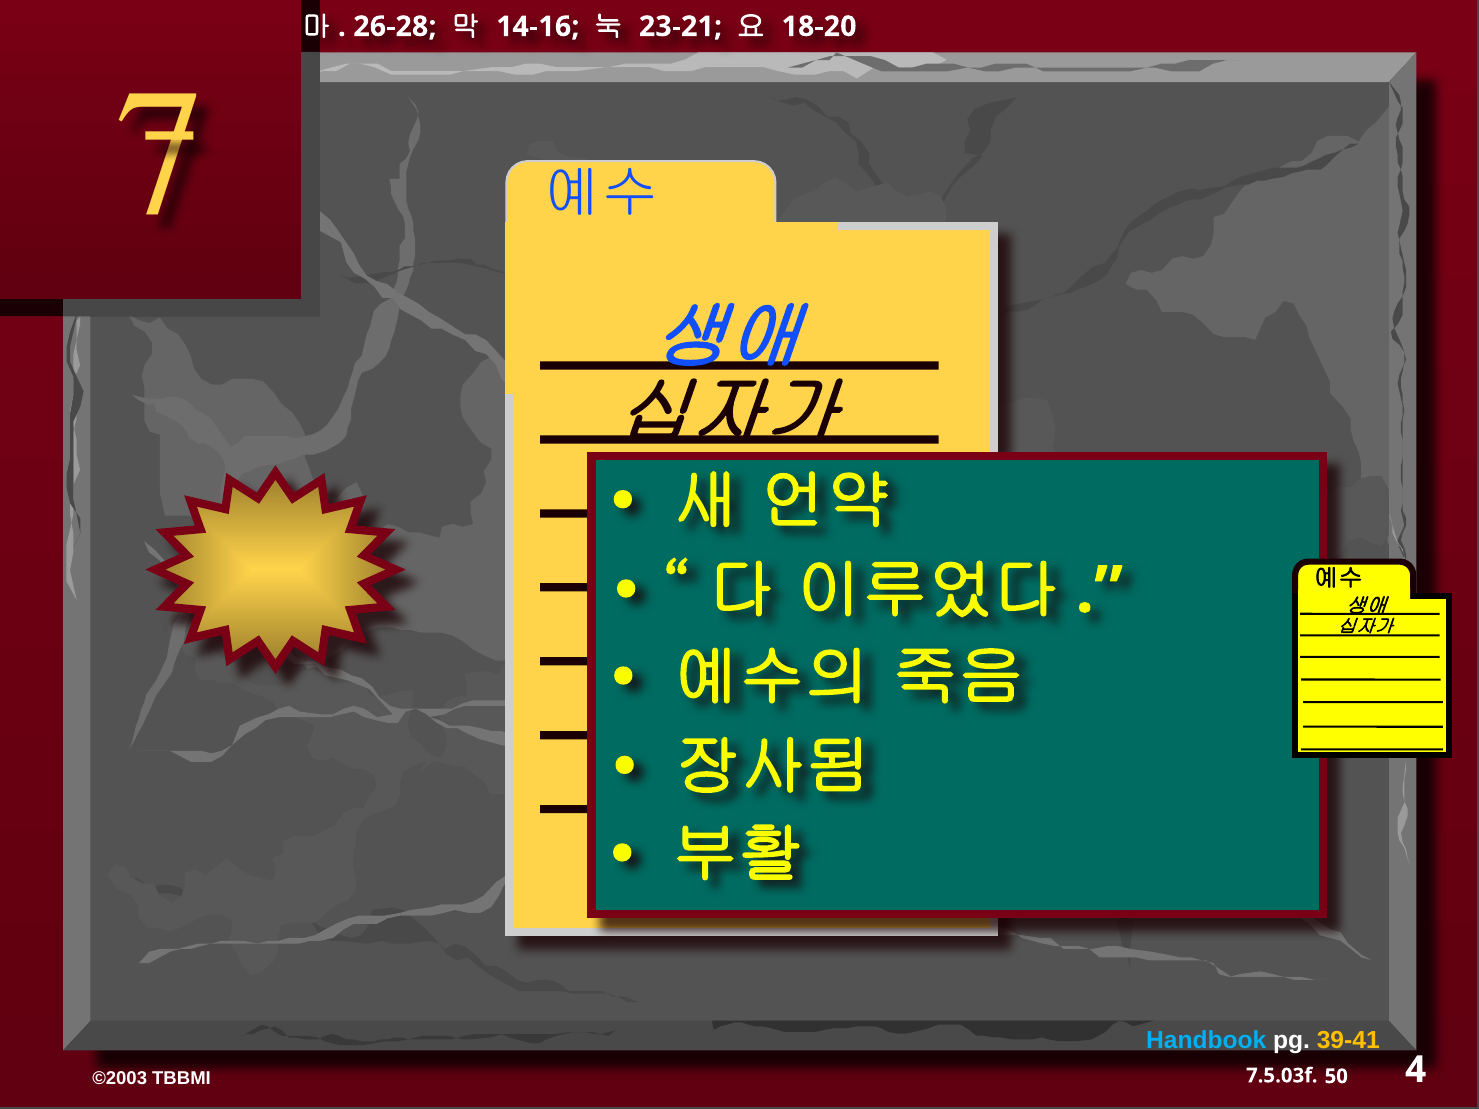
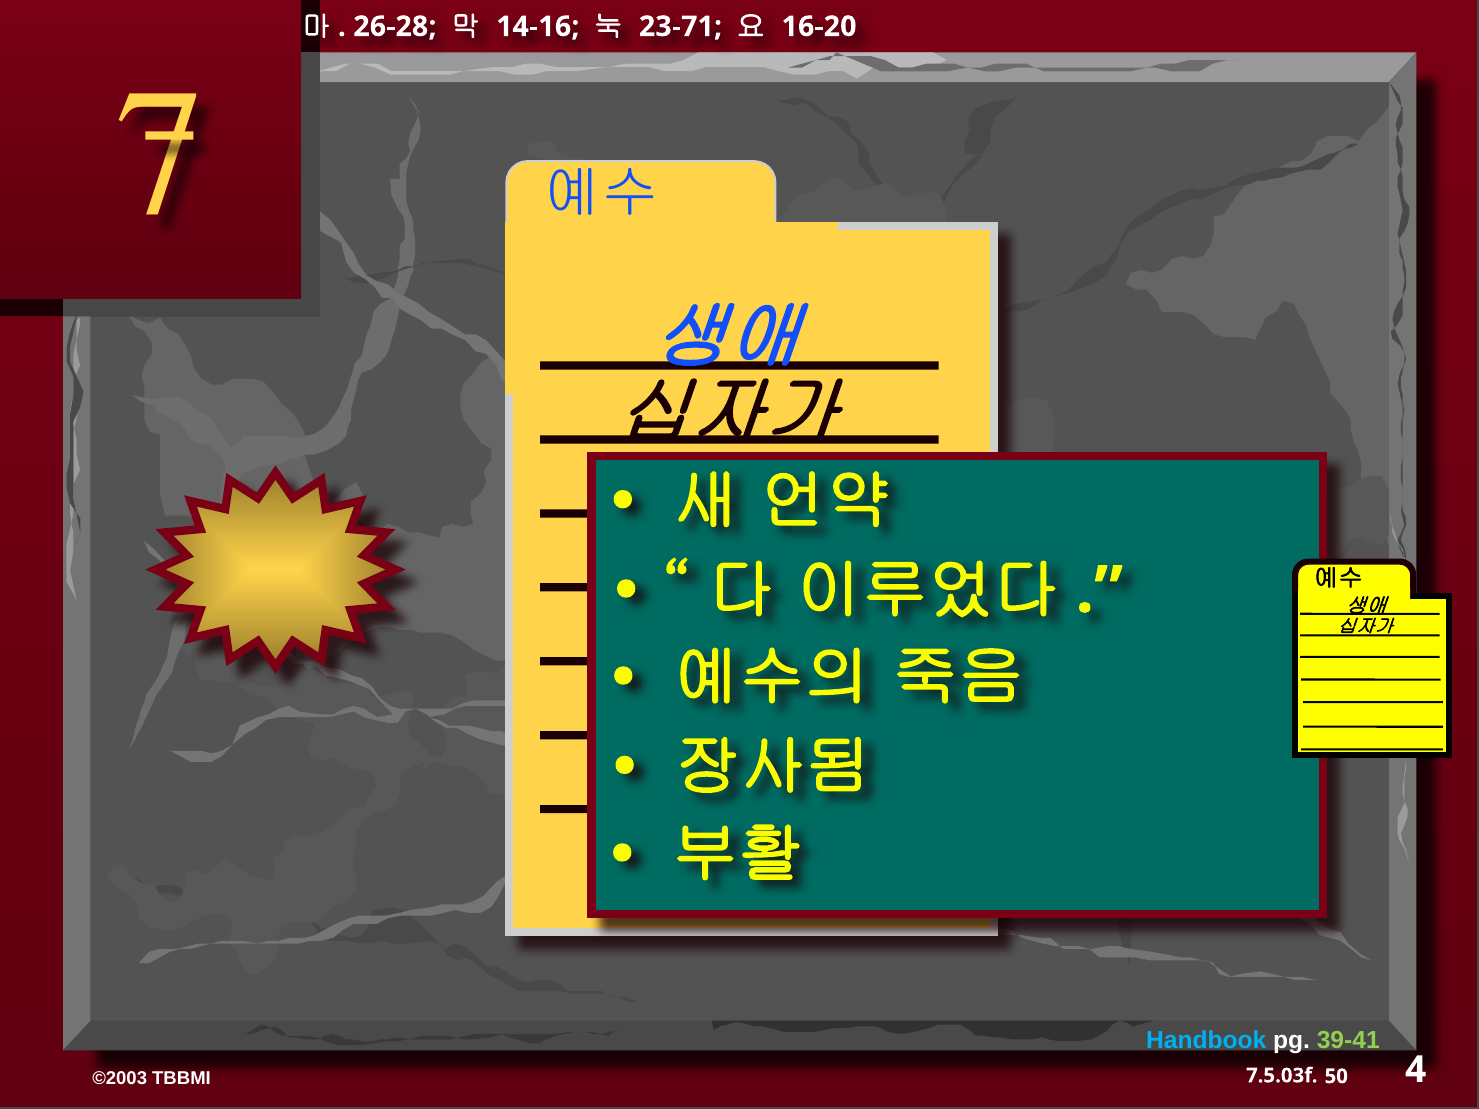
23-21: 23-21 -> 23-71
18-20: 18-20 -> 16-20
39-41 colour: yellow -> light green
